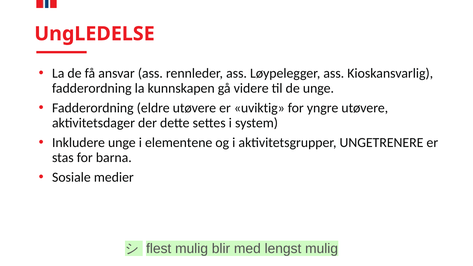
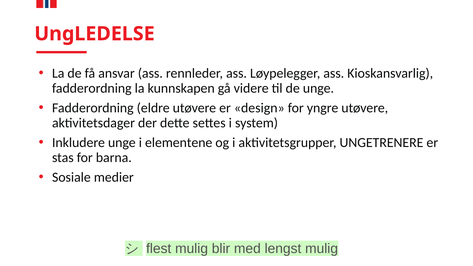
uviktig: uviktig -> design
